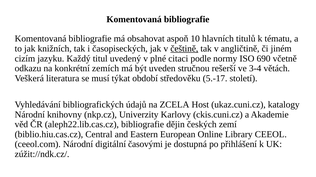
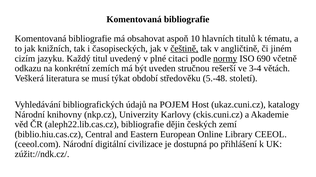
normy underline: none -> present
5.-17: 5.-17 -> 5.-48
ZCELA: ZCELA -> POJEM
časovými: časovými -> civilizace
